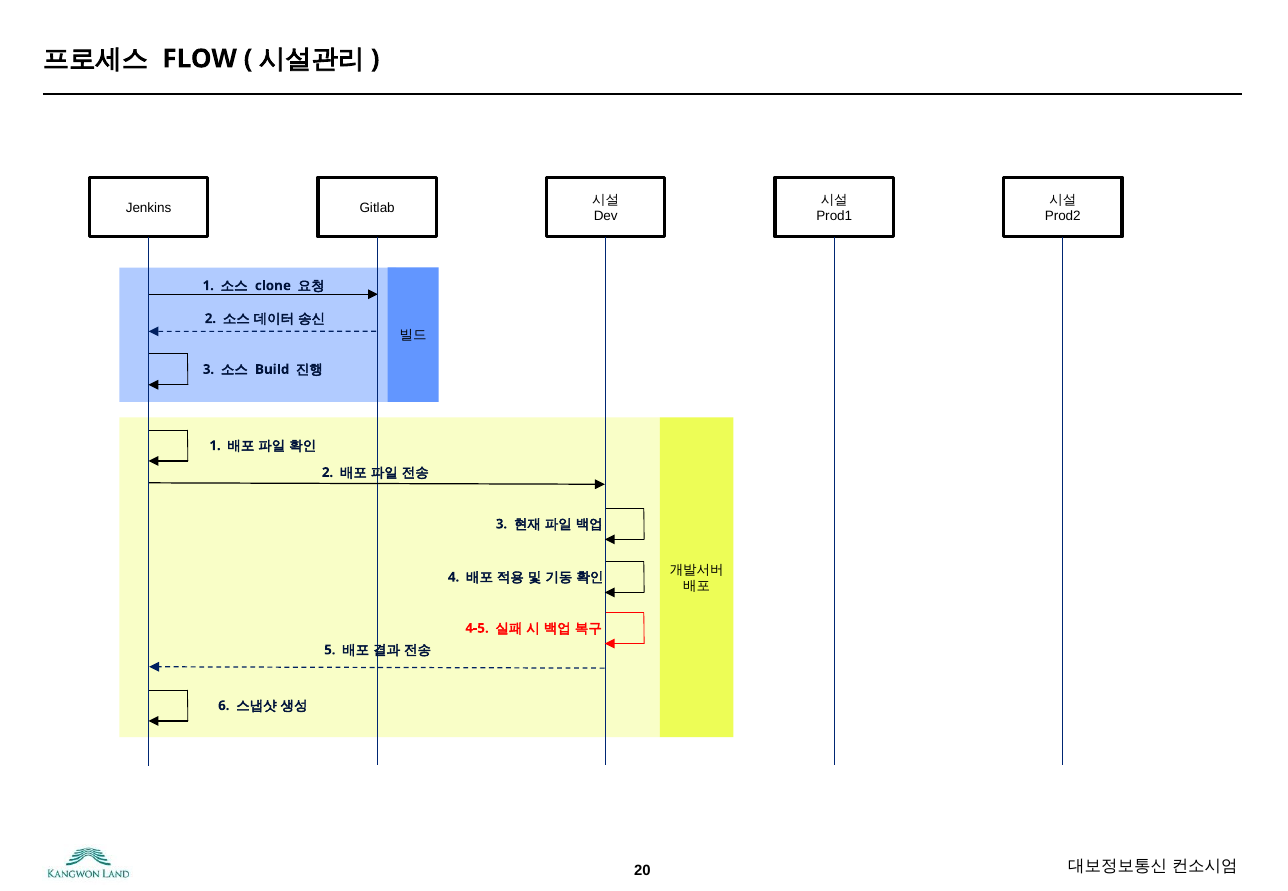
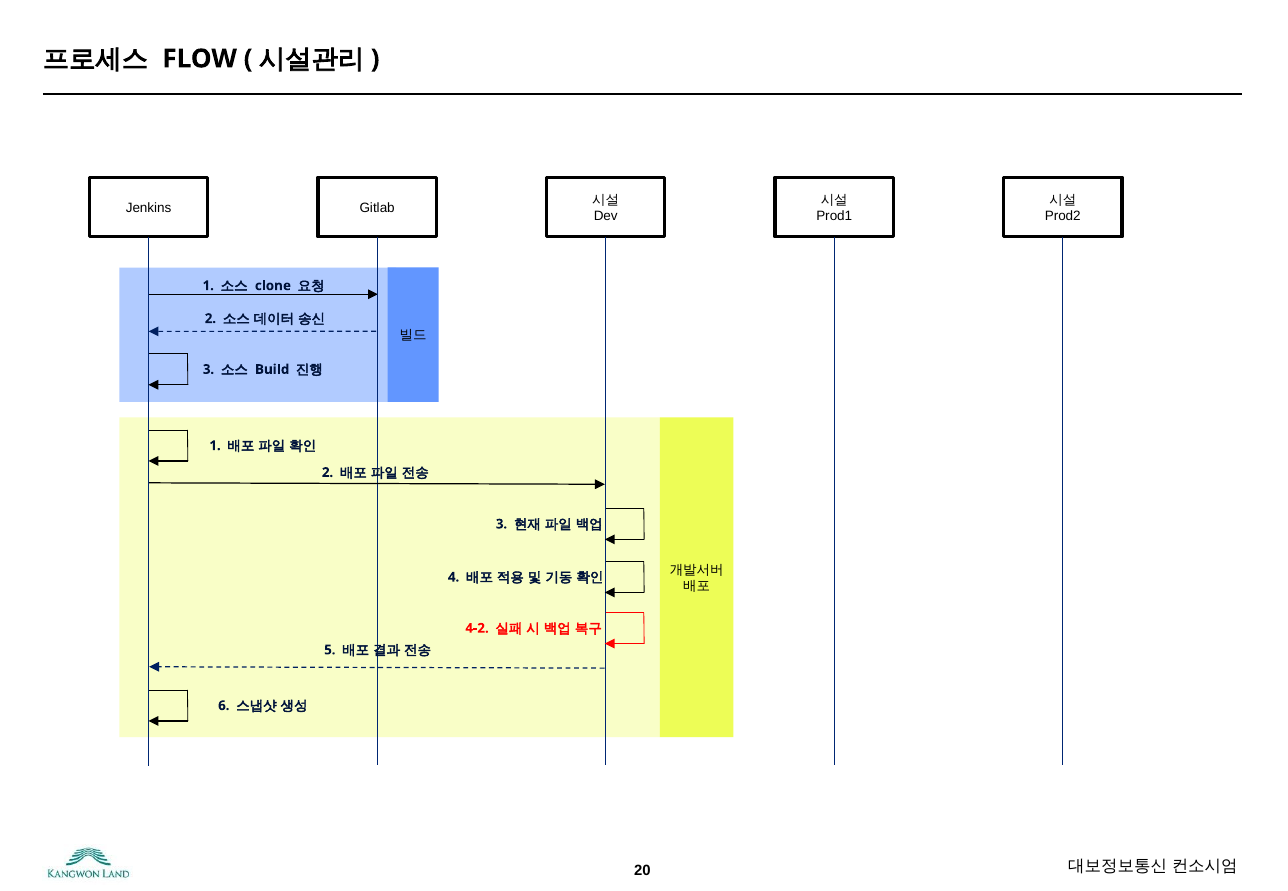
4-5: 4-5 -> 4-2
